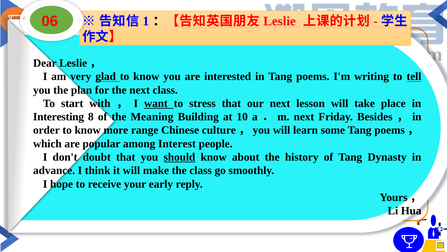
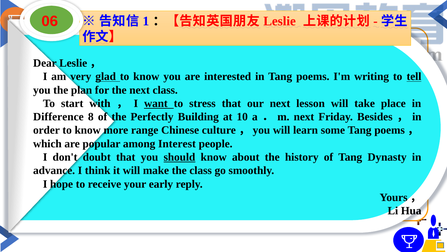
Interesting: Interesting -> Difference
Meaning: Meaning -> Perfectly
